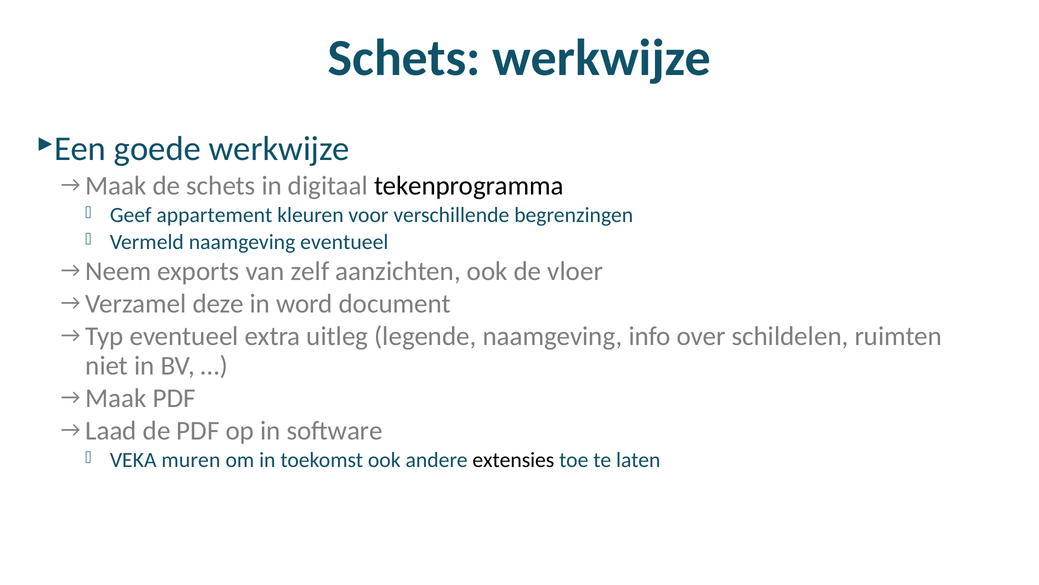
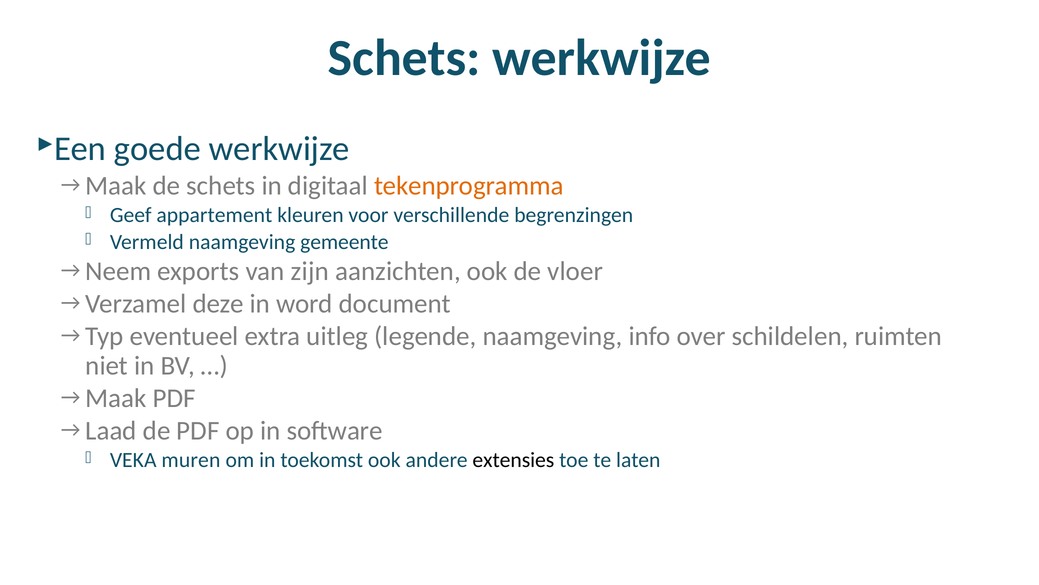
tekenprogramma colour: black -> orange
naamgeving eventueel: eventueel -> gemeente
zelf: zelf -> zijn
